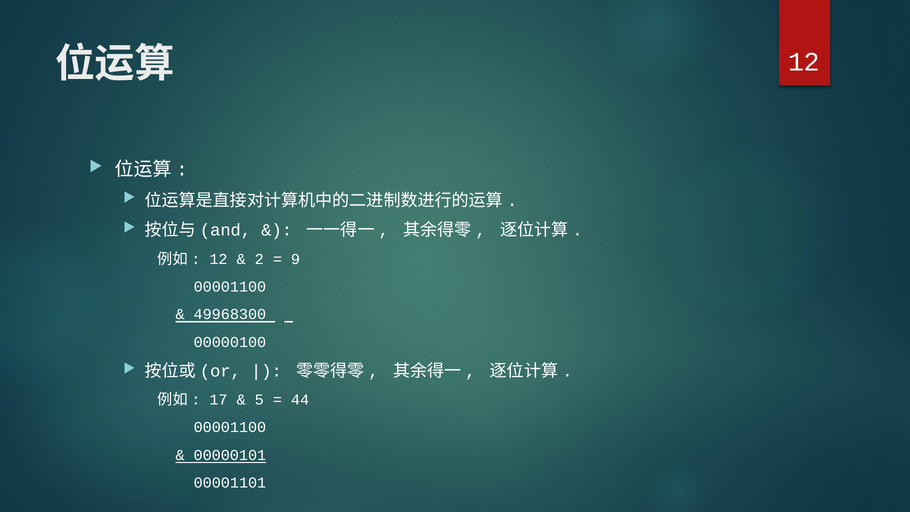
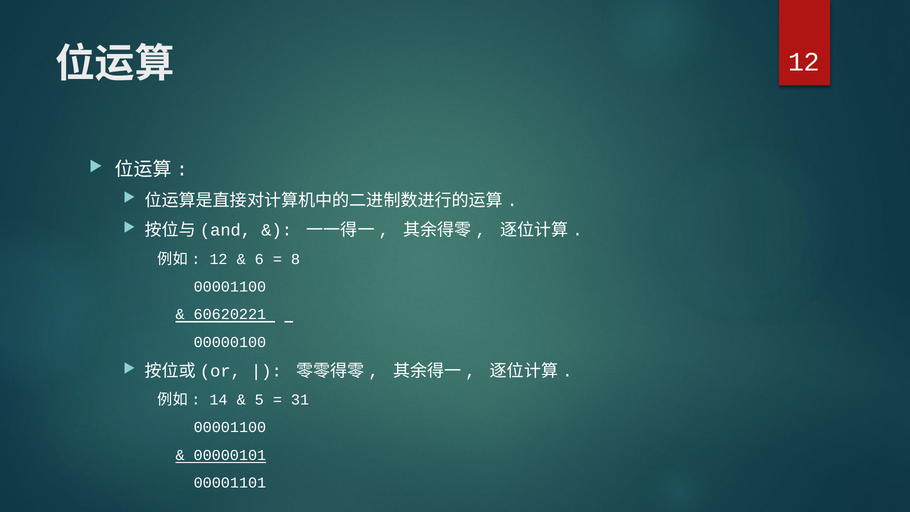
2: 2 -> 6
9: 9 -> 8
49968300: 49968300 -> 60620221
17: 17 -> 14
44: 44 -> 31
